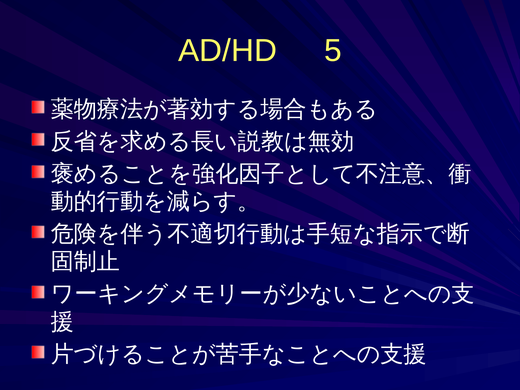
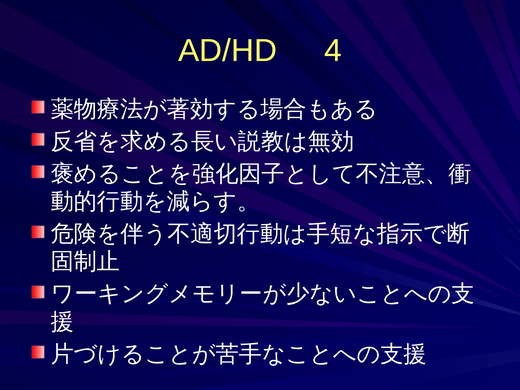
5: 5 -> 4
